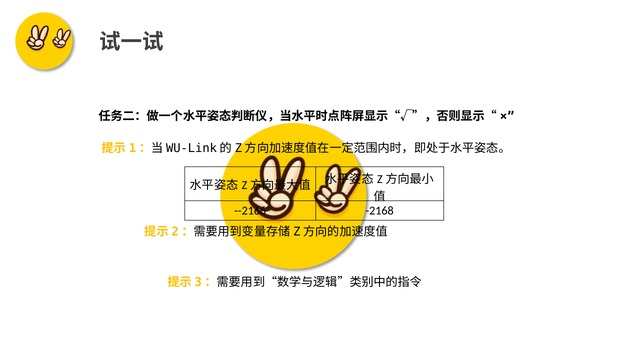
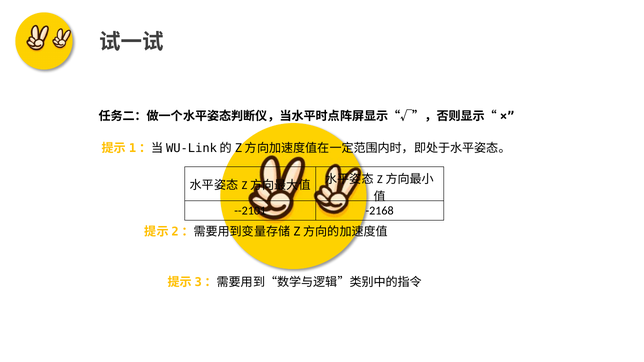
--2166: --2166 -> --2101
